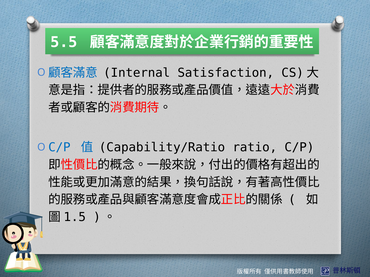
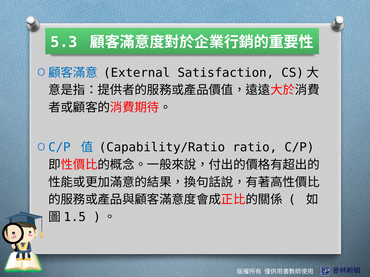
5.5: 5.5 -> 5.3
Internal: Internal -> External
